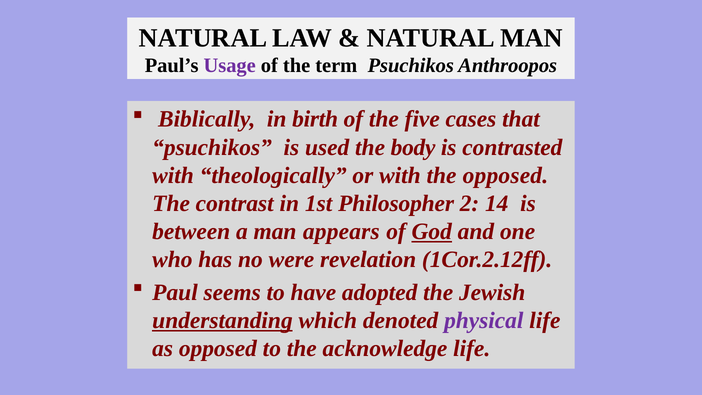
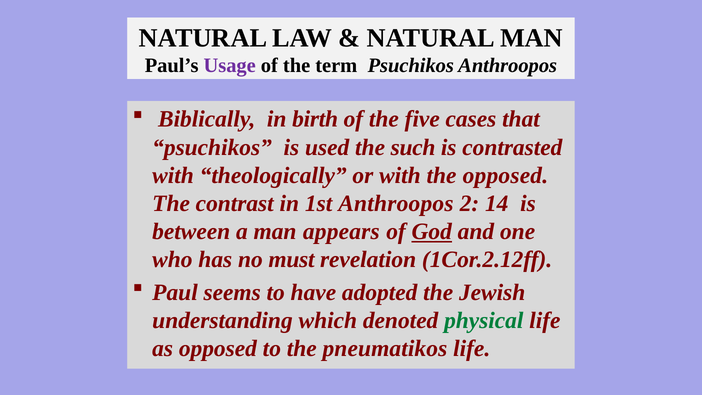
body: body -> such
1st Philosopher: Philosopher -> Anthroopos
were: were -> must
understanding underline: present -> none
physical colour: purple -> green
acknowledge: acknowledge -> pneumatikos
